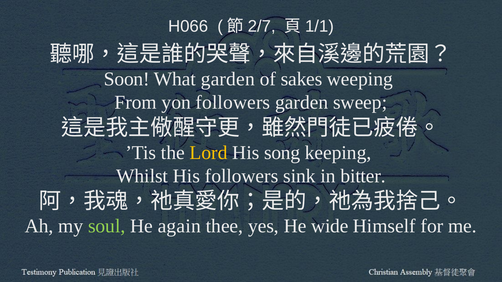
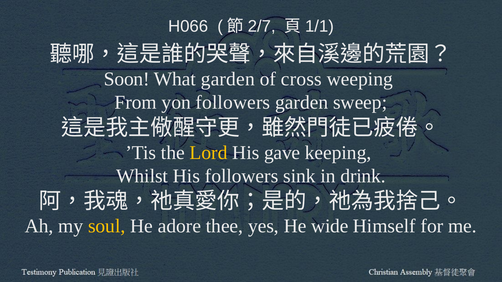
sakes: sakes -> cross
song: song -> gave
bitter: bitter -> drink
soul colour: light green -> yellow
again: again -> adore
